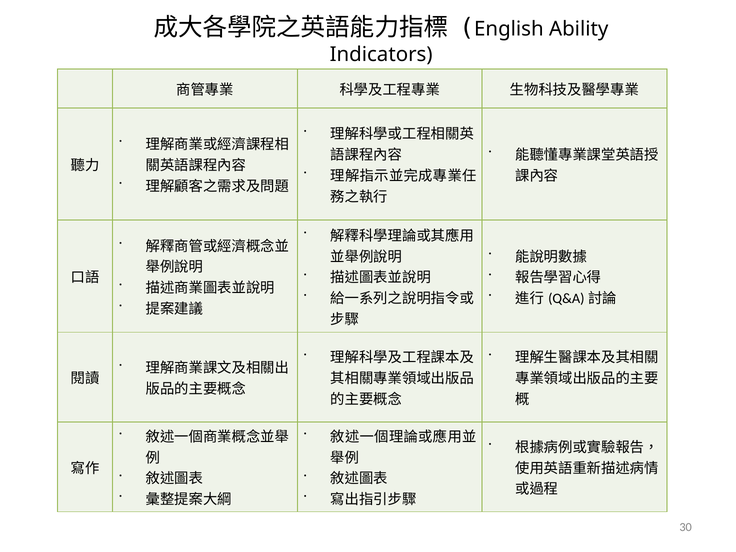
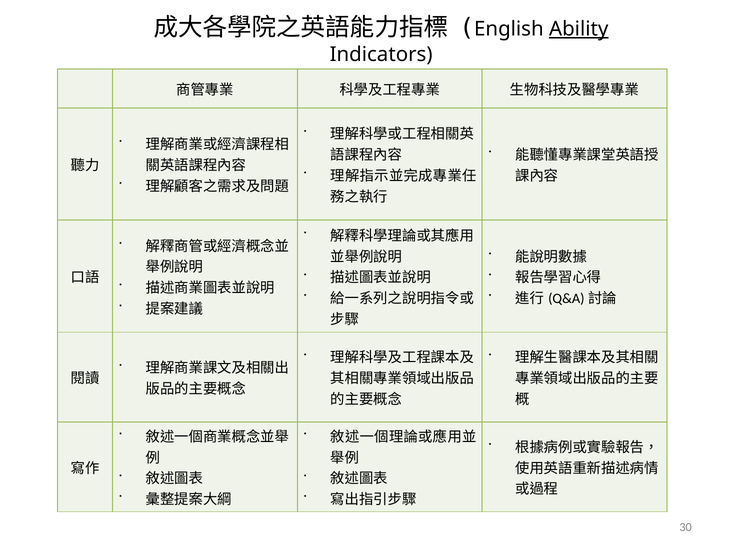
Ability underline: none -> present
